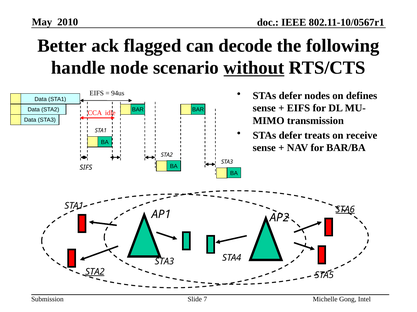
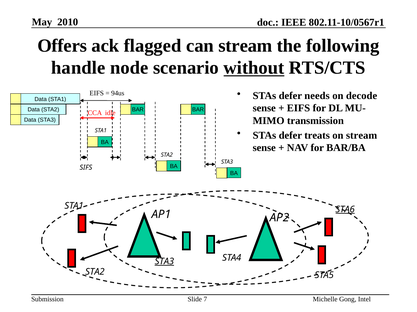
Better: Better -> Offers
can decode: decode -> stream
nodes: nodes -> needs
defines: defines -> decode
on receive: receive -> stream
STA3 at (164, 262) underline: none -> present
STA2 at (95, 272) underline: present -> none
